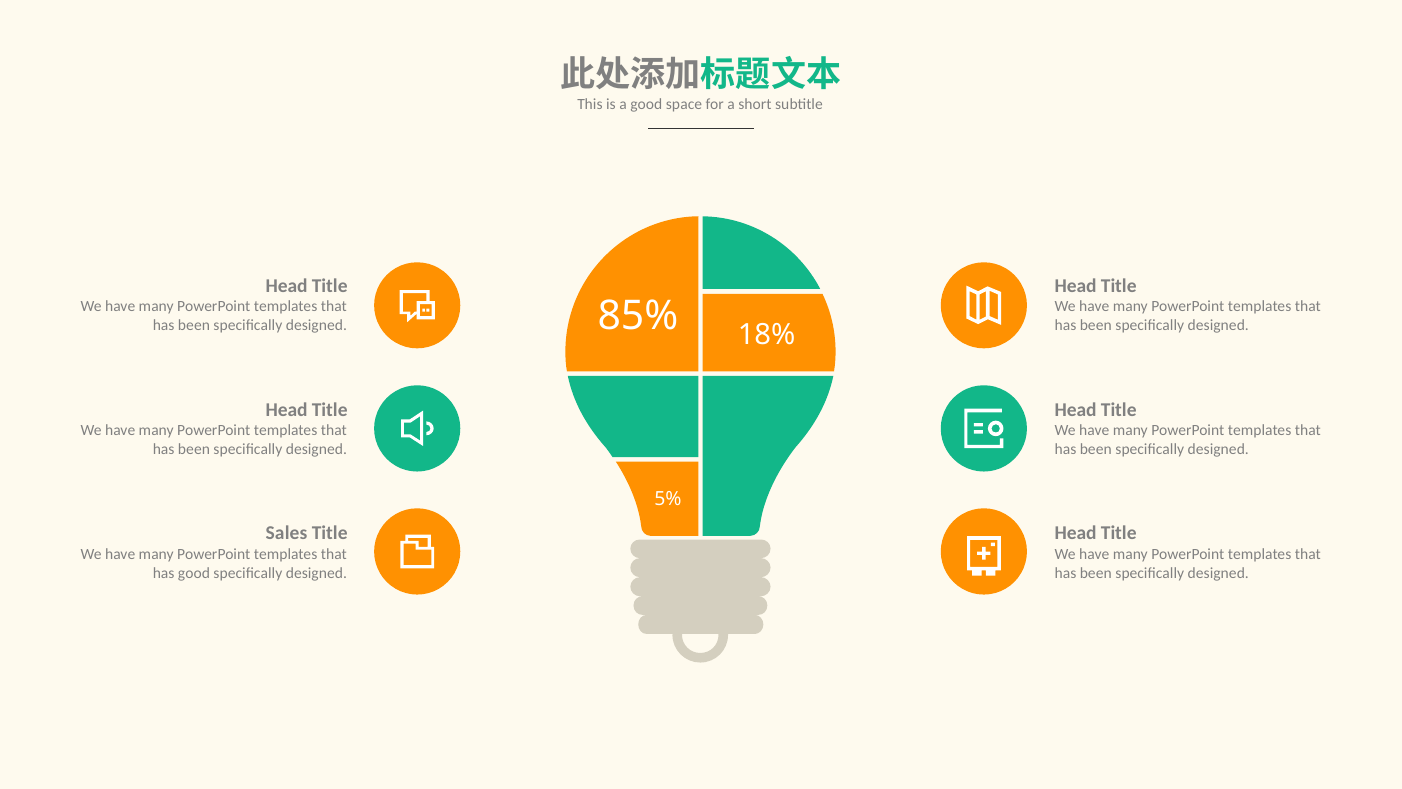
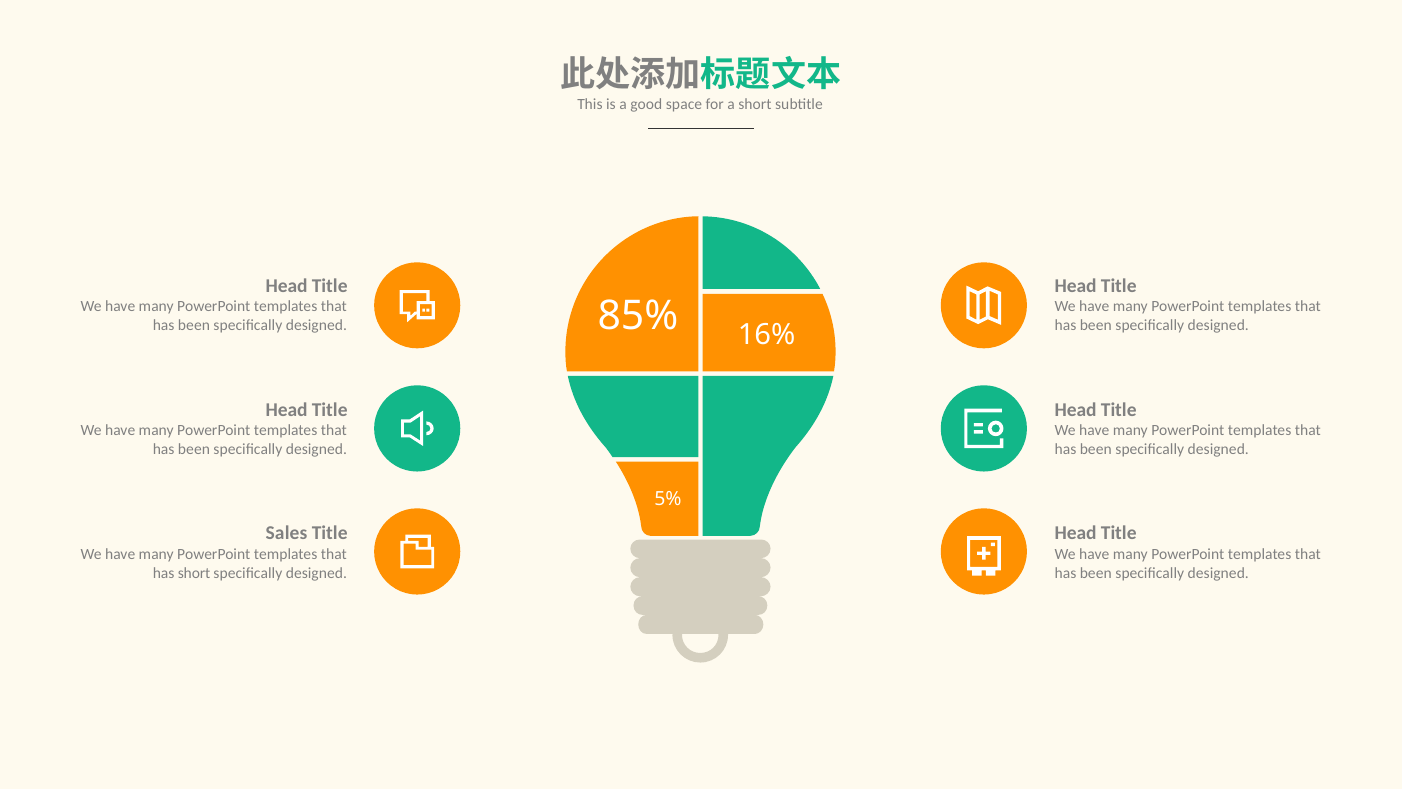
18%: 18% -> 16%
has good: good -> short
